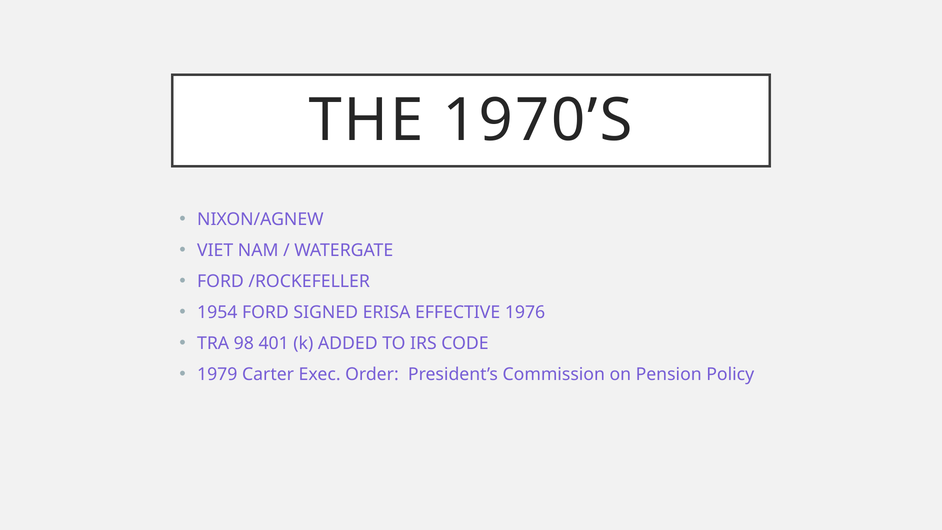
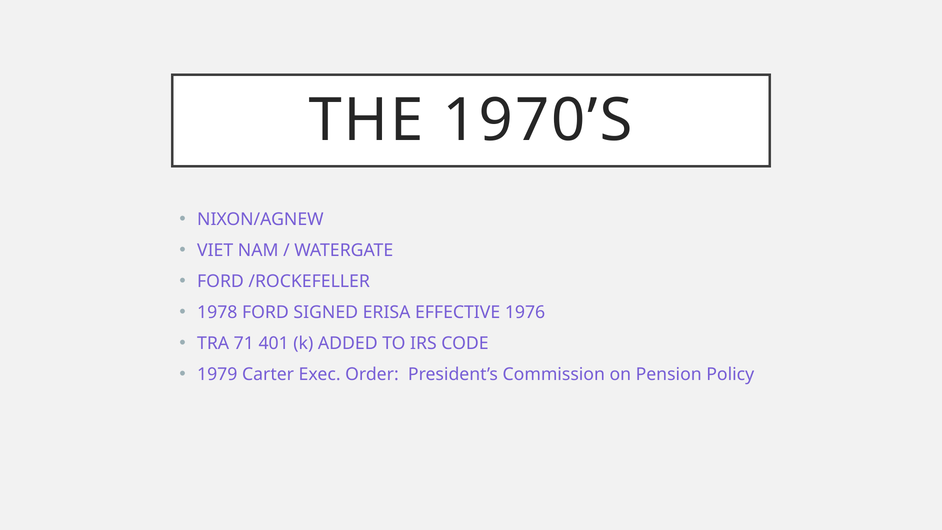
1954: 1954 -> 1978
98: 98 -> 71
